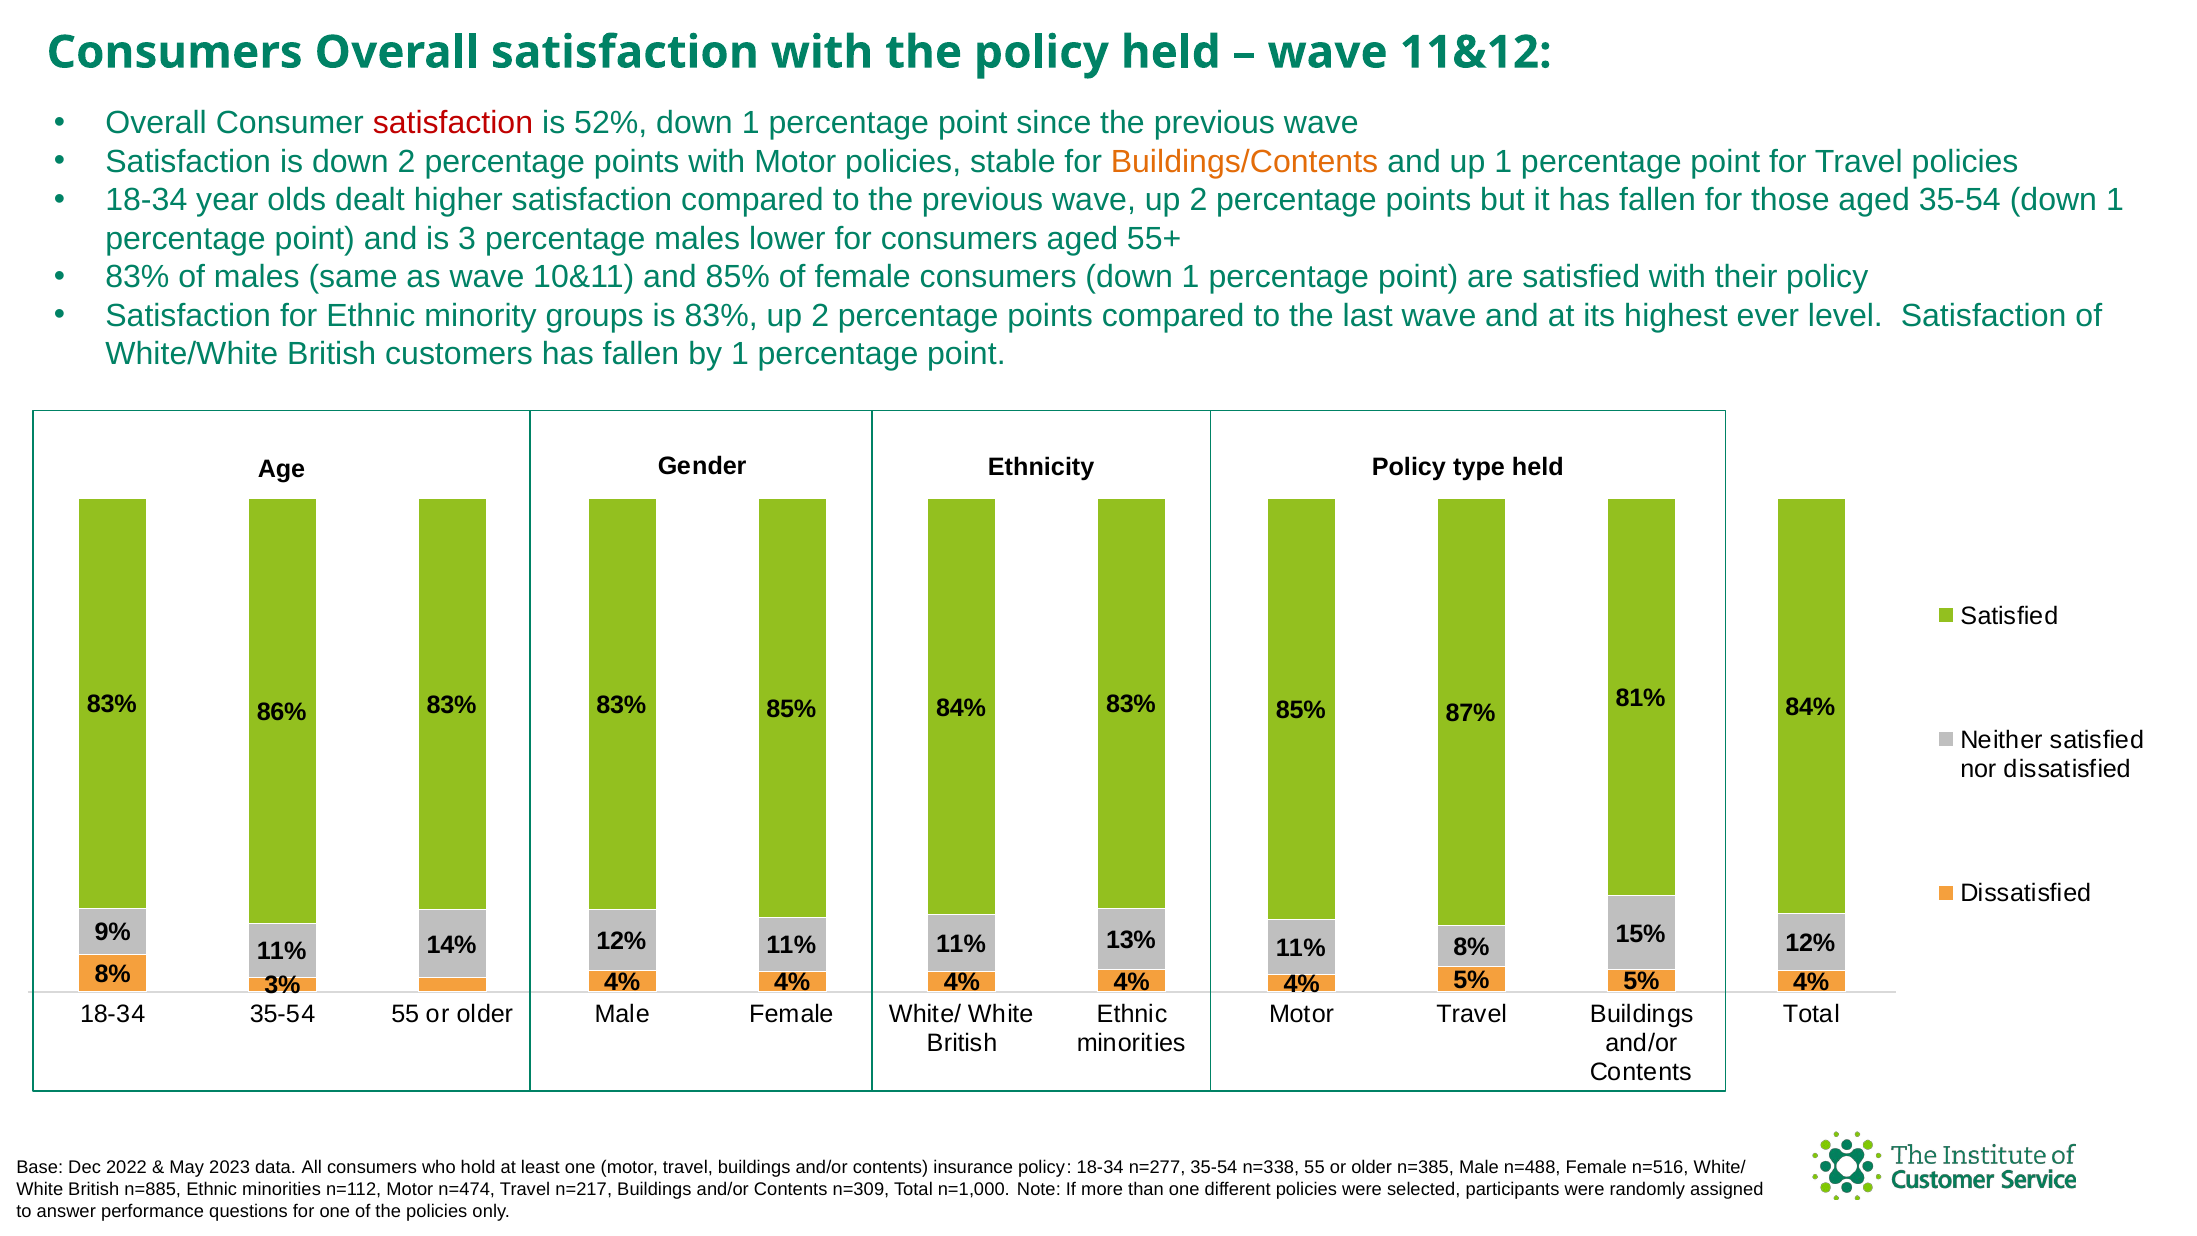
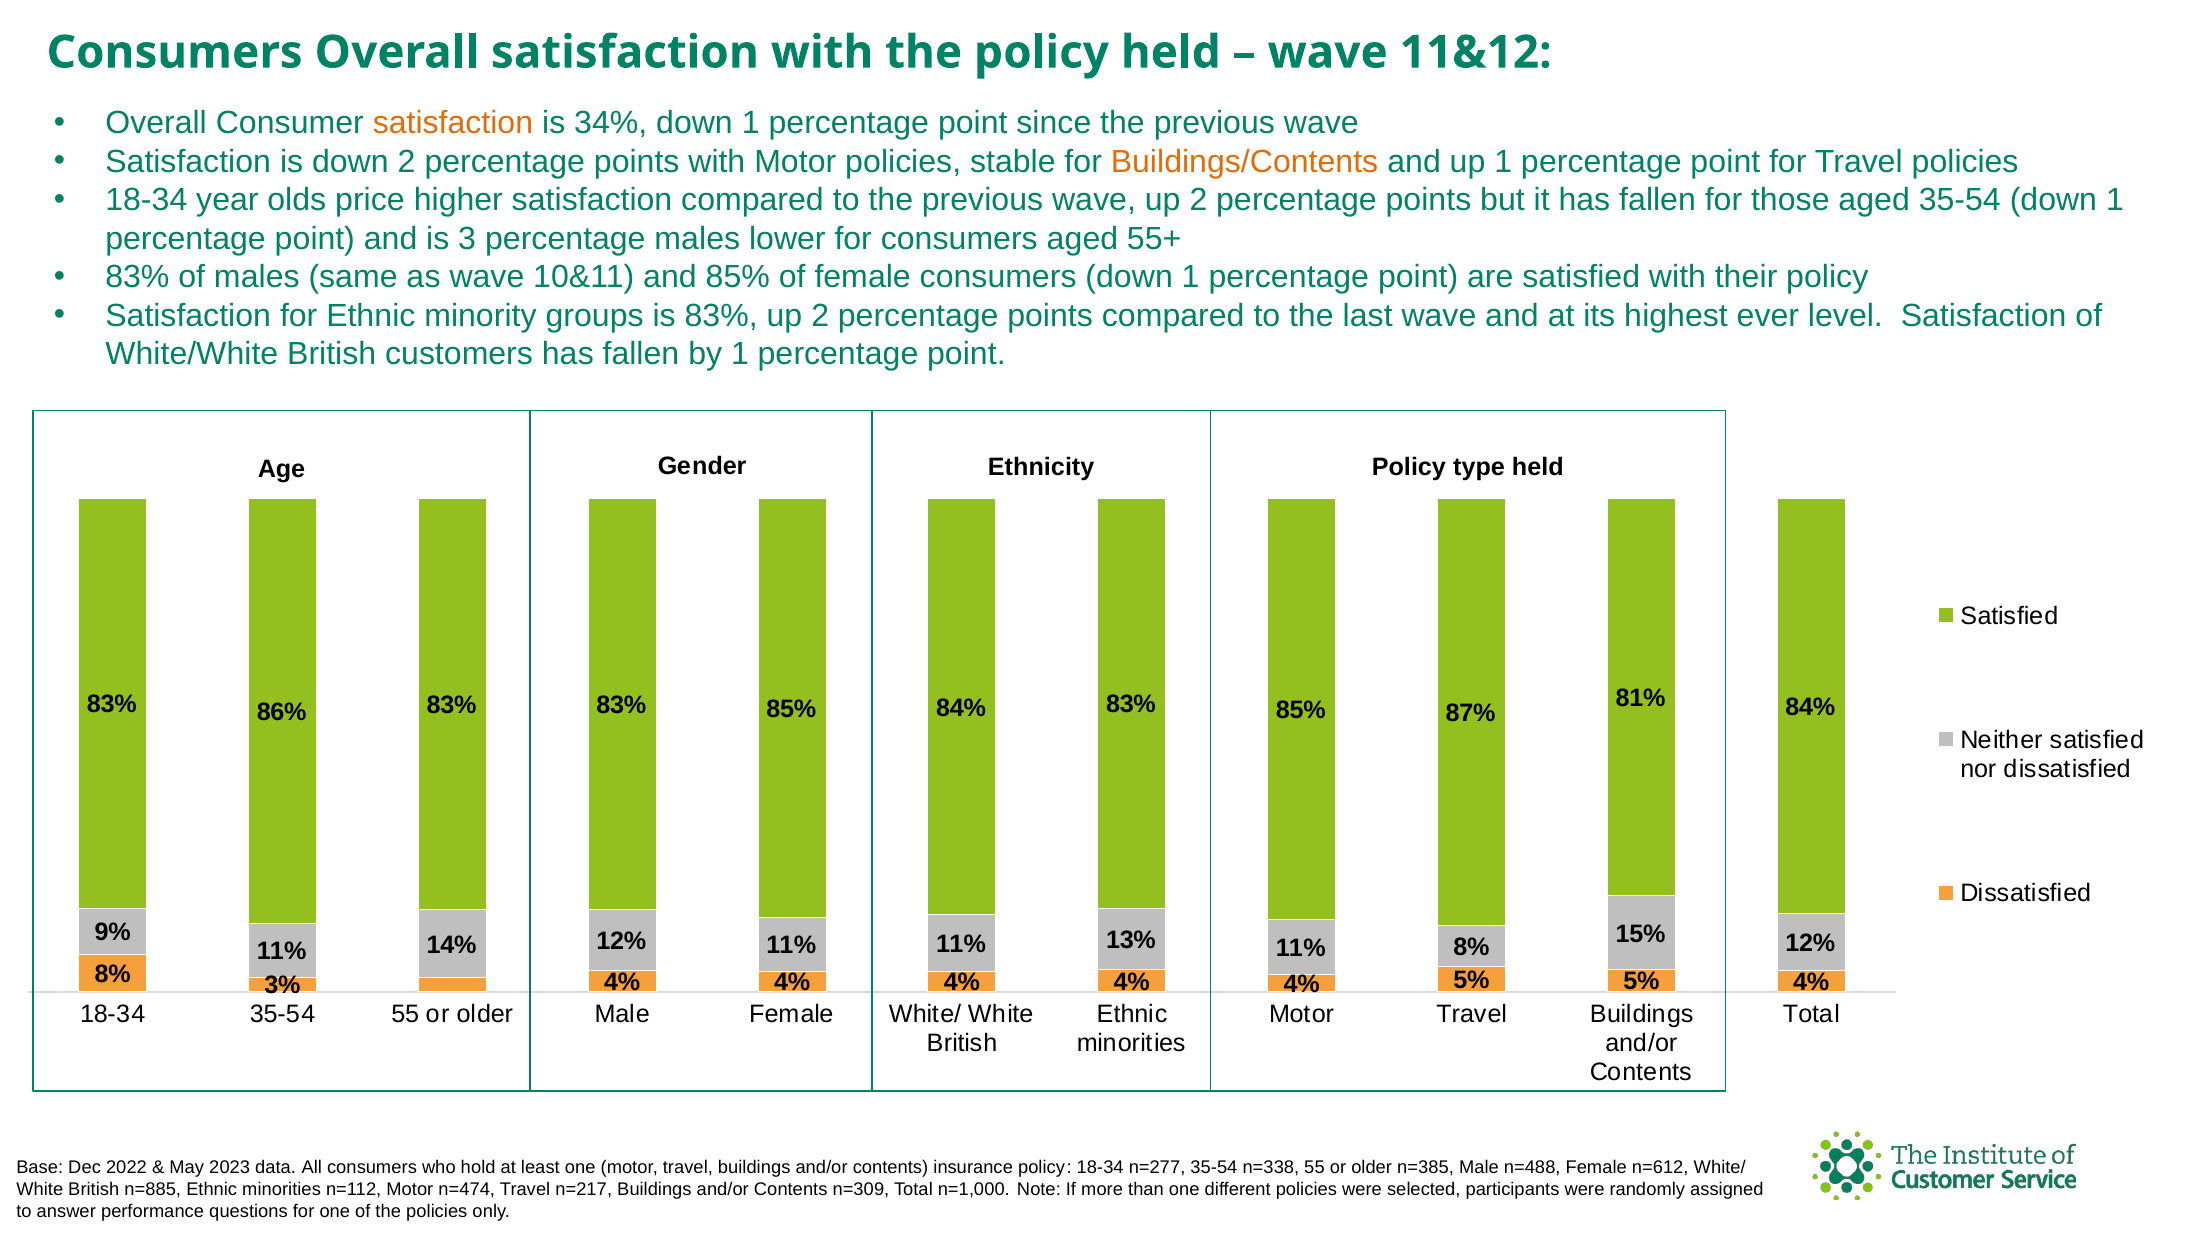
satisfaction at (453, 123) colour: red -> orange
52%: 52% -> 34%
dealt: dealt -> price
n=516: n=516 -> n=612
